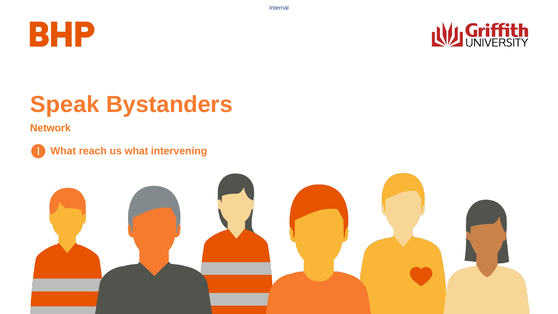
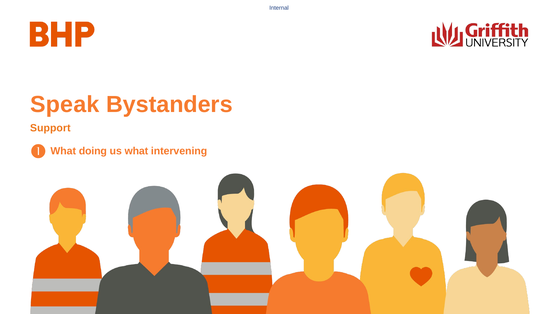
Network: Network -> Support
reach: reach -> doing
